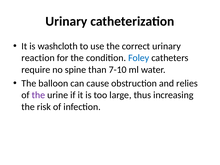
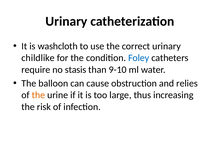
reaction: reaction -> childlike
spine: spine -> stasis
7-10: 7-10 -> 9-10
the at (38, 95) colour: purple -> orange
